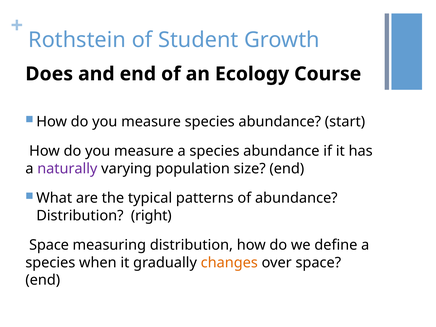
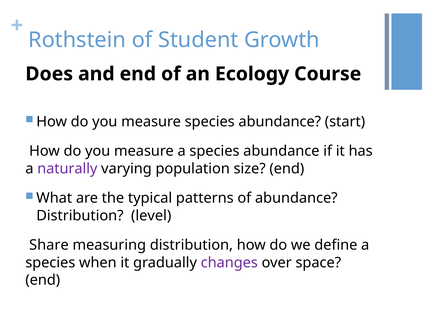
right: right -> level
Space at (49, 245): Space -> Share
changes colour: orange -> purple
